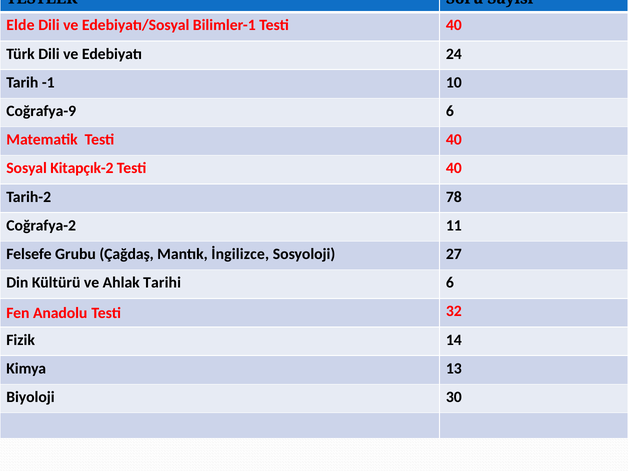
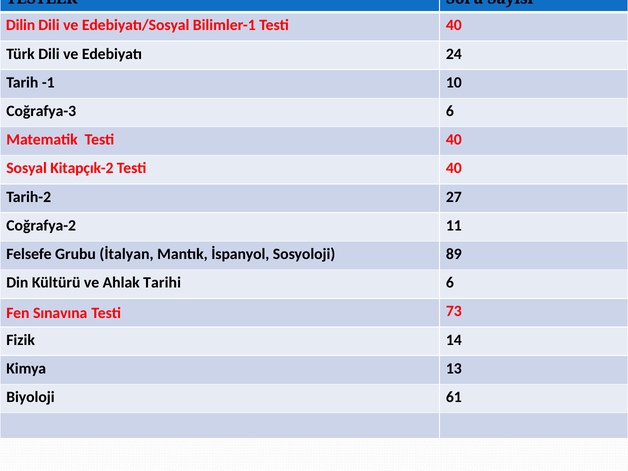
Elde: Elde -> Dilin
Coğrafya-9: Coğrafya-9 -> Coğrafya-3
78: 78 -> 27
Çağdaş: Çağdaş -> İtalyan
İngilizce: İngilizce -> İspanyol
27: 27 -> 89
Anadolu: Anadolu -> Sınavına
32: 32 -> 73
30: 30 -> 61
